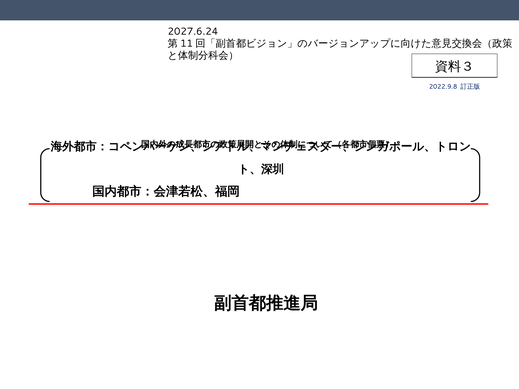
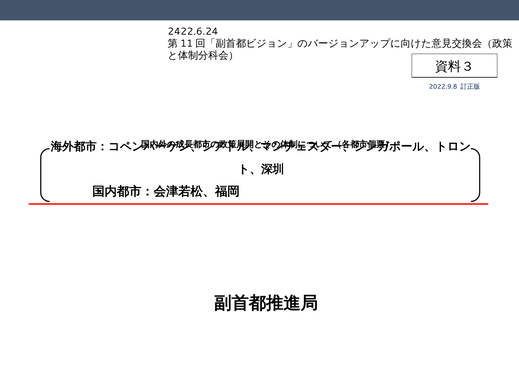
2027.6.24: 2027.6.24 -> 2422.6.24
